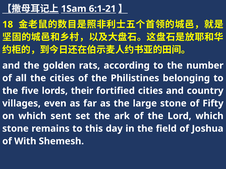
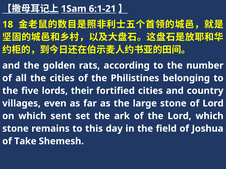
of Fifty: Fifty -> Lord
With: With -> Take
